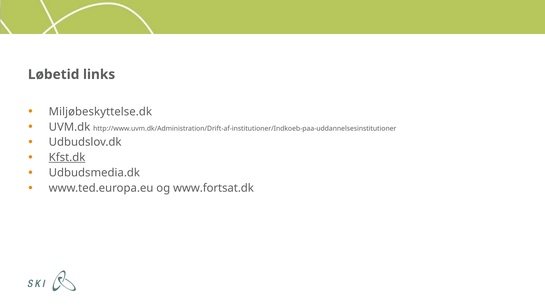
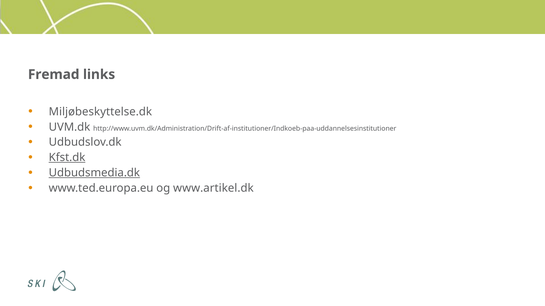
Løbetid: Løbetid -> Fremad
Udbudsmedia.dk underline: none -> present
www.fortsat.dk: www.fortsat.dk -> www.artikel.dk
